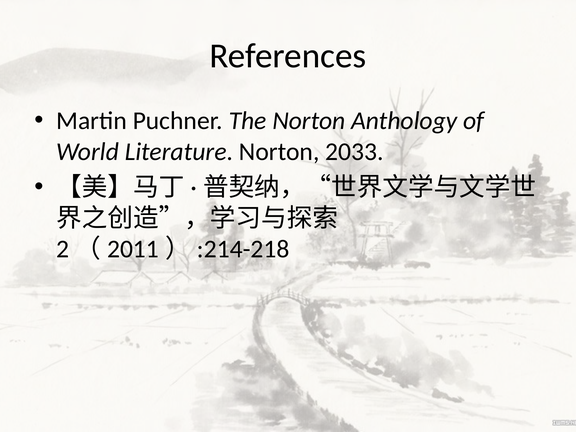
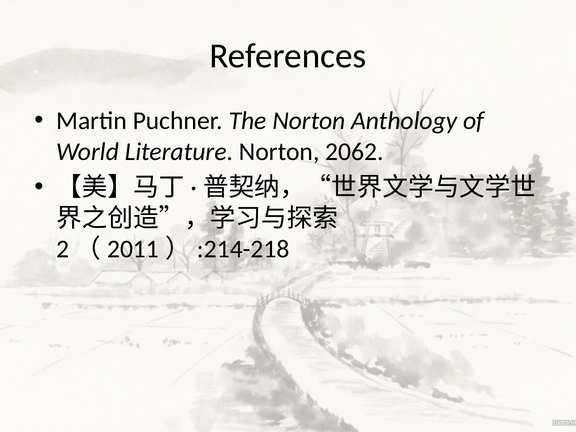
2033: 2033 -> 2062
